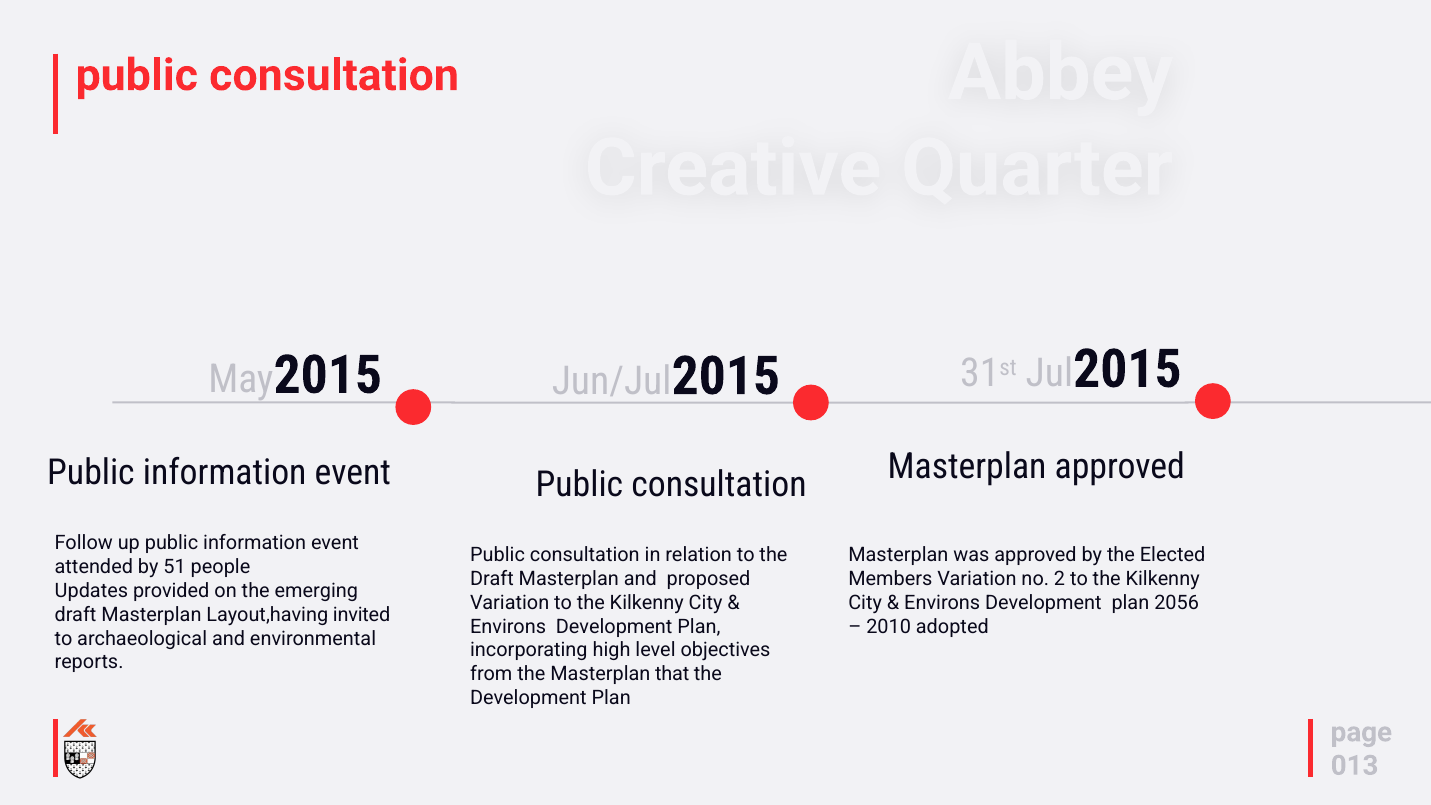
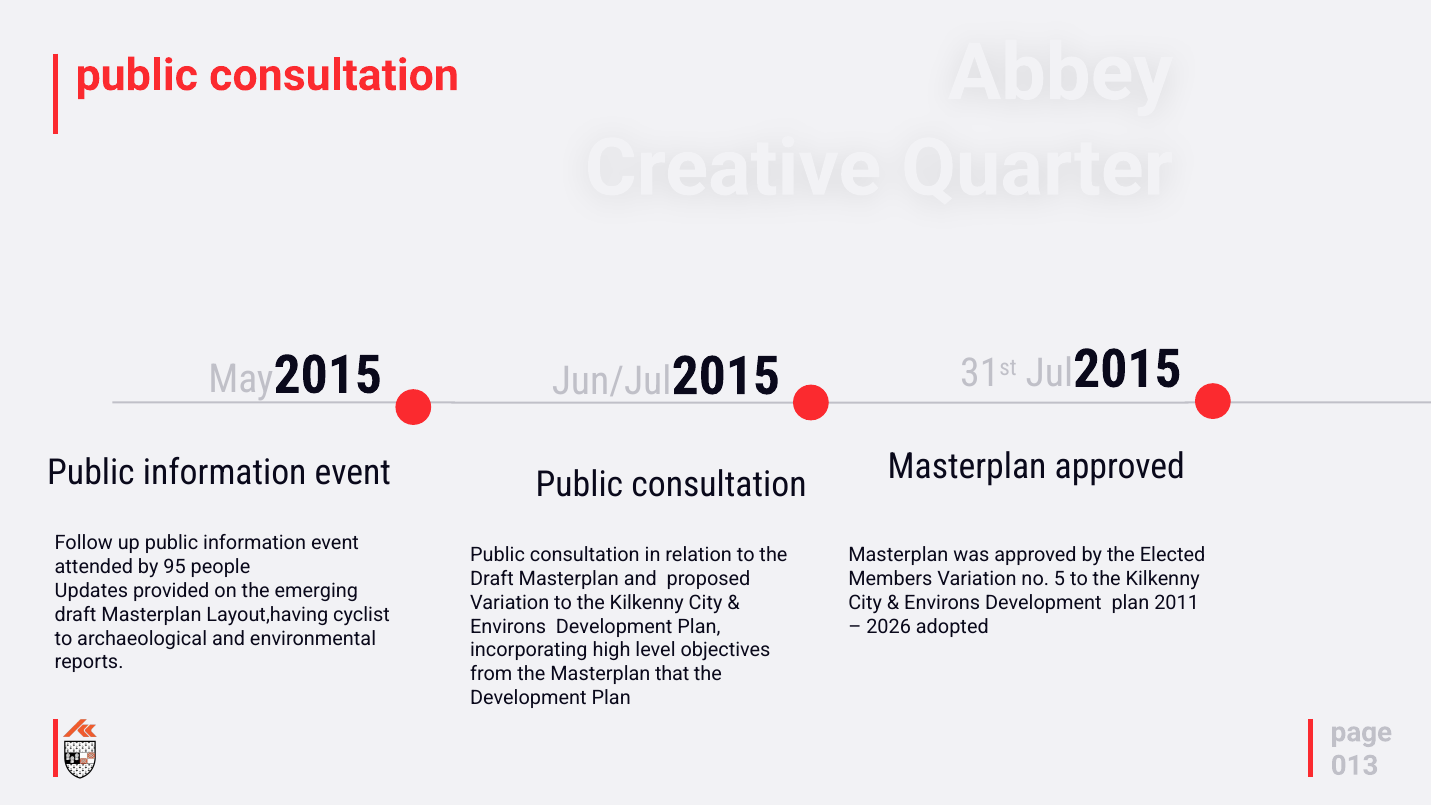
51: 51 -> 95
2: 2 -> 5
2056: 2056 -> 2011
invited: invited -> cyclist
2010: 2010 -> 2026
